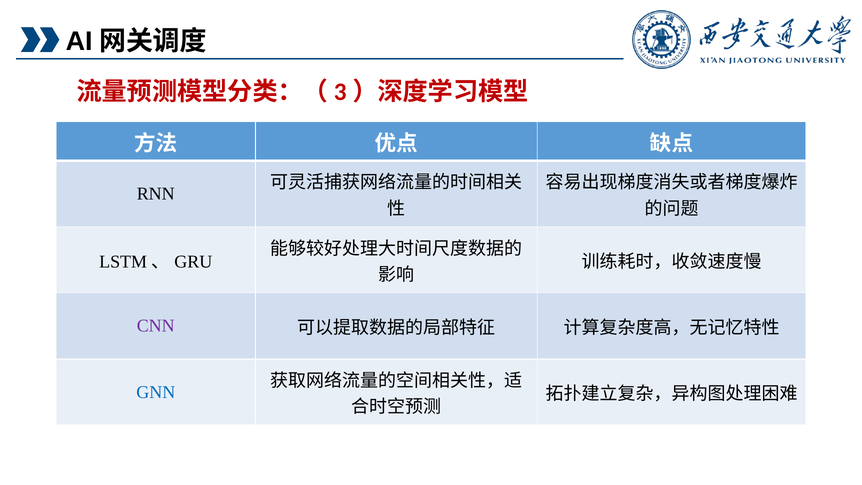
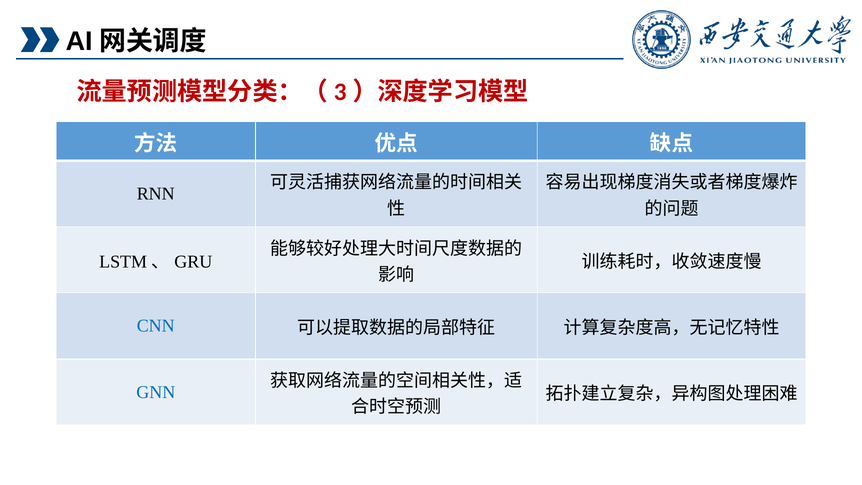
CNN colour: purple -> blue
